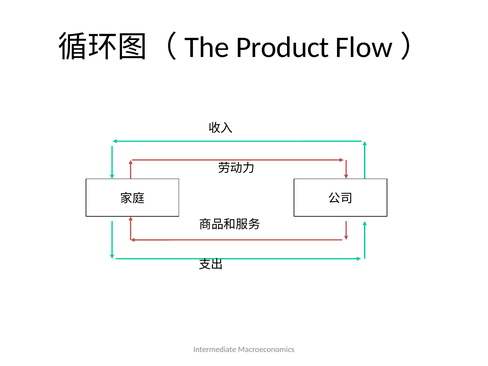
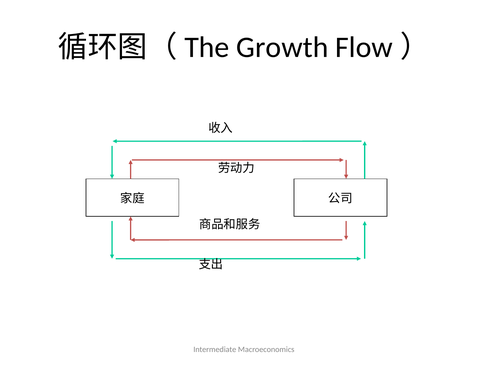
Product: Product -> Growth
